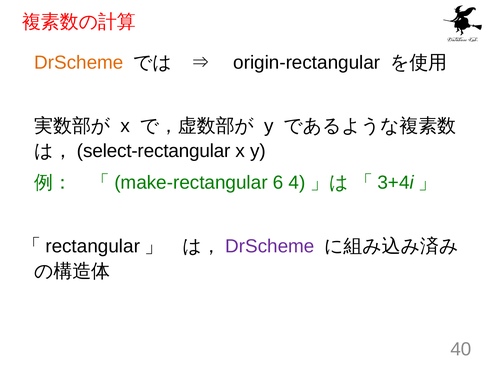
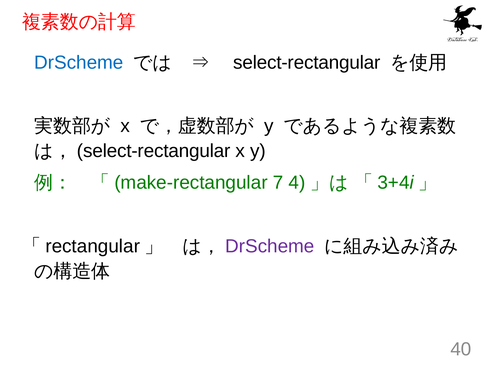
DrScheme at (79, 62) colour: orange -> blue
origin-rectangular at (307, 62): origin-rectangular -> select-rectangular
6: 6 -> 7
